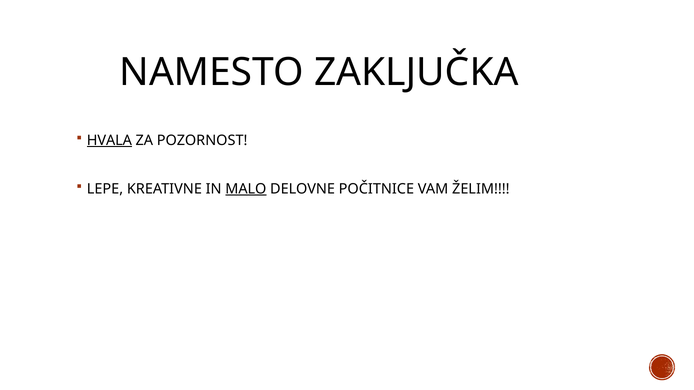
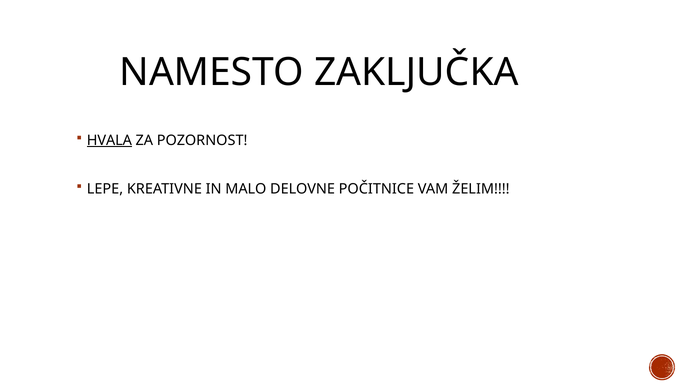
MALO underline: present -> none
